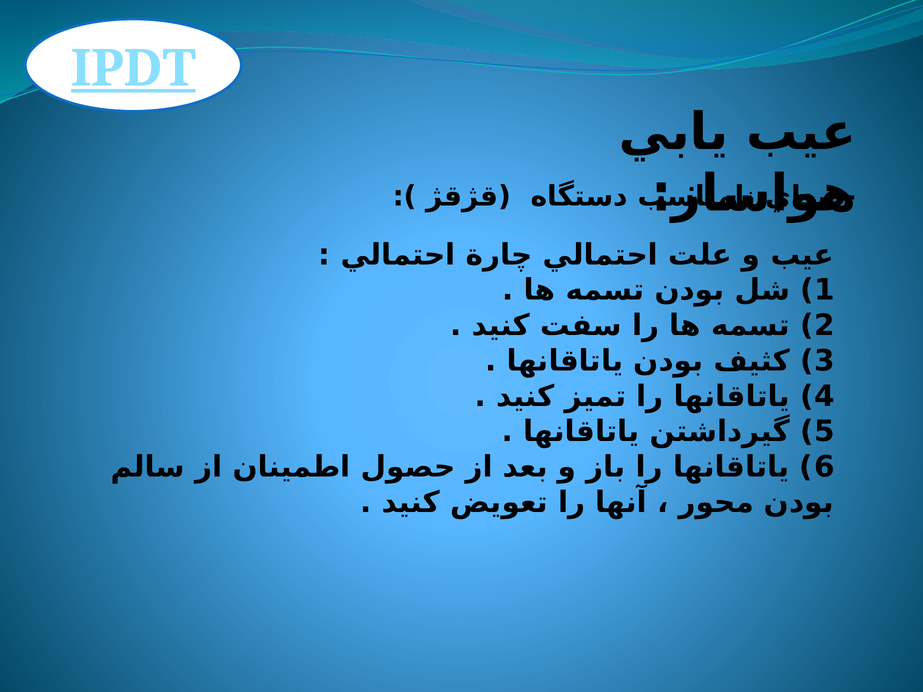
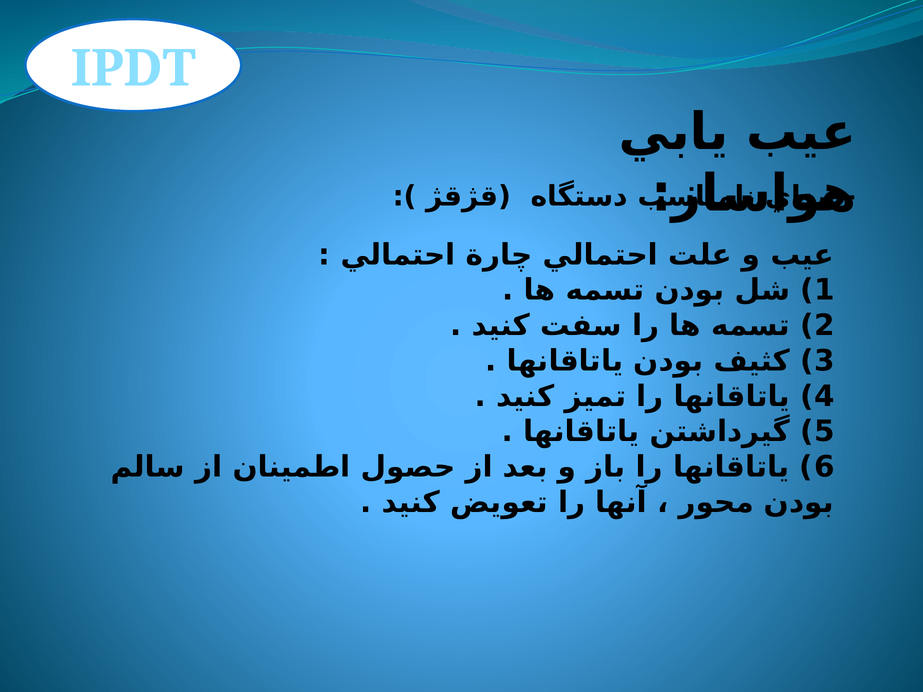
IPDT underline: present -> none
